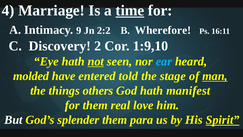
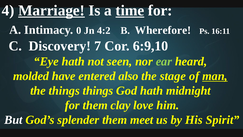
Marriage underline: none -> present
9: 9 -> 0
2:2: 2:2 -> 4:2
2: 2 -> 7
1:9,10: 1:9,10 -> 6:9,10
not underline: present -> none
ear colour: light blue -> light green
told: told -> also
things others: others -> things
manifest: manifest -> midnight
real: real -> clay
para: para -> meet
Spirit underline: present -> none
